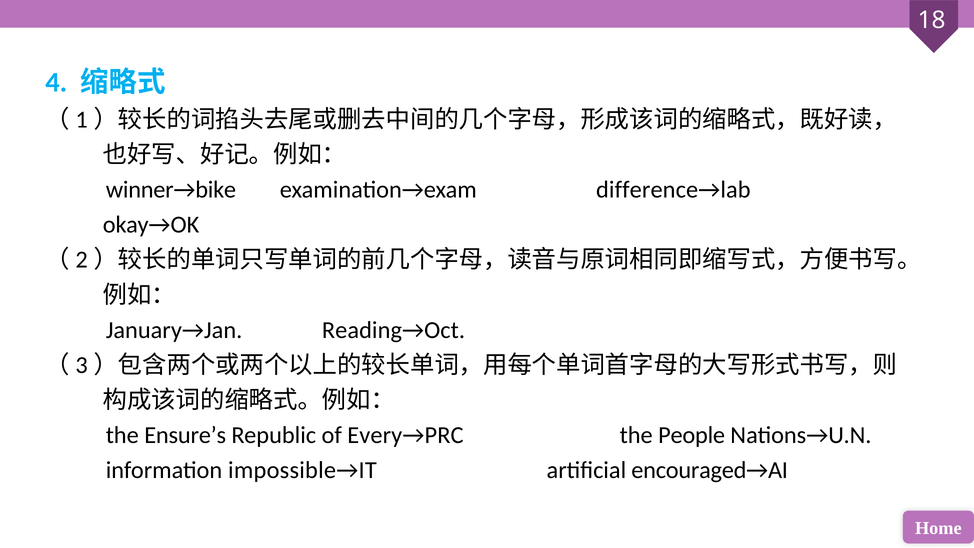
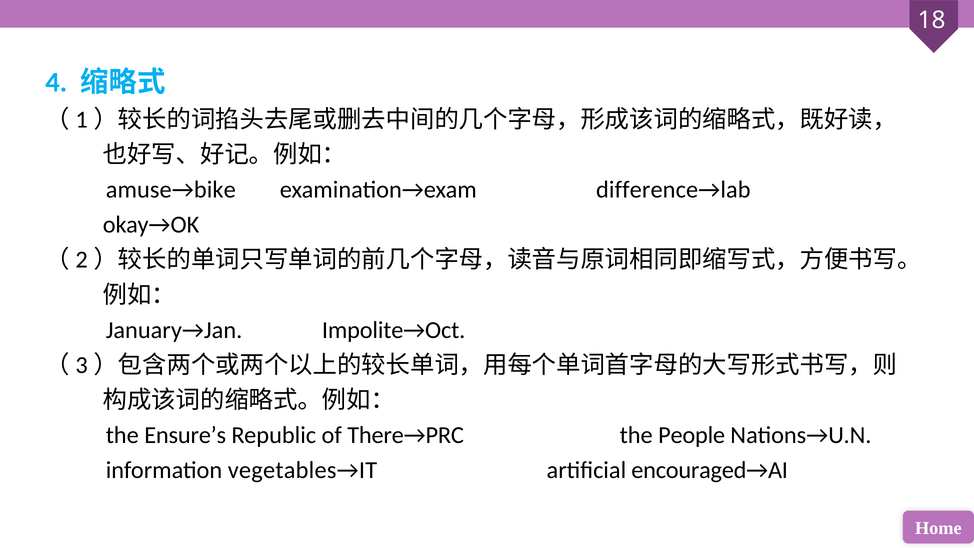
winner→bike: winner→bike -> amuse→bike
Reading→Oct: Reading→Oct -> Impolite→Oct
Every→PRC: Every→PRC -> There→PRC
impossible→IT: impossible→IT -> vegetables→IT
